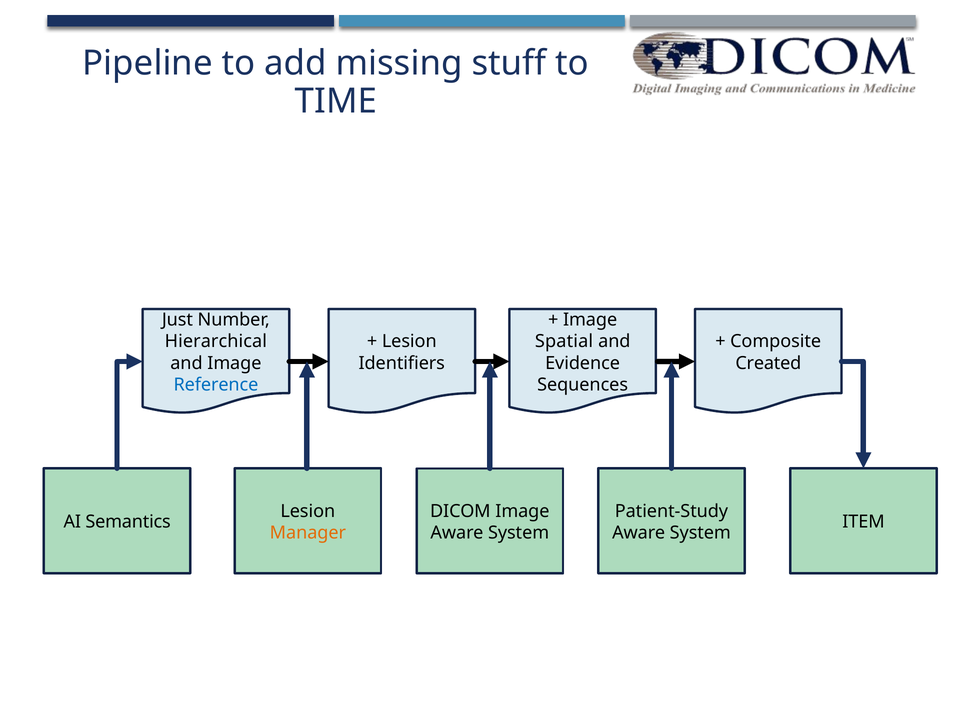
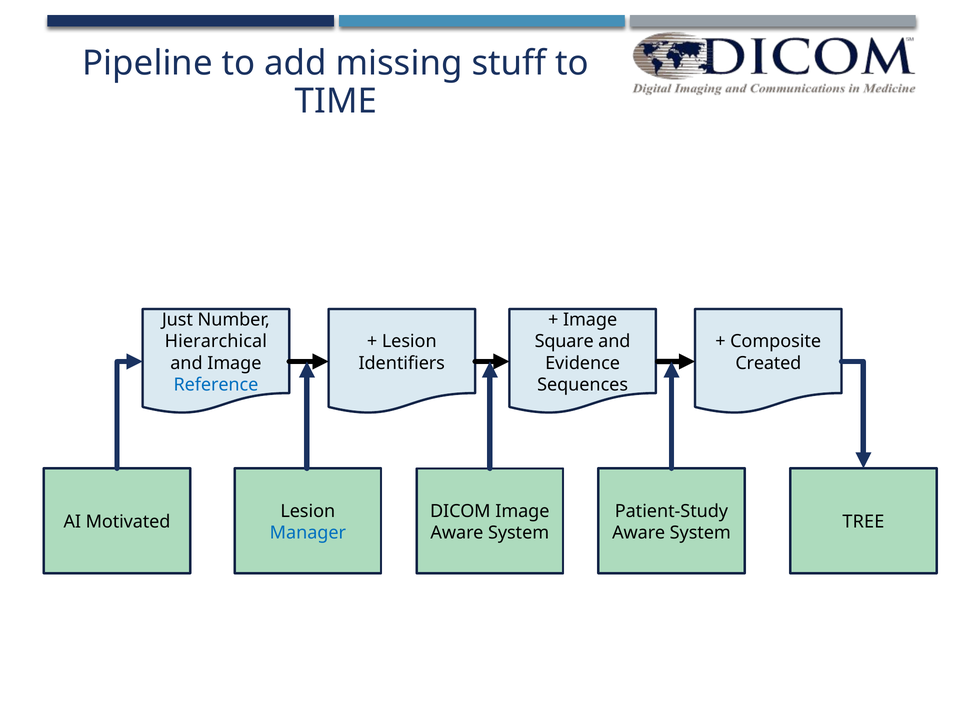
Spatial: Spatial -> Square
Semantics: Semantics -> Motivated
ITEM: ITEM -> TREE
Manager colour: orange -> blue
